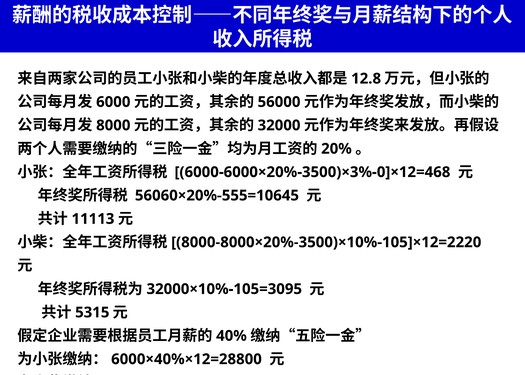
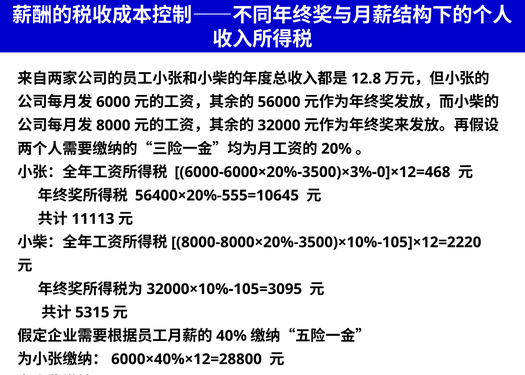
56060×20%-555=10645: 56060×20%-555=10645 -> 56400×20%-555=10645
